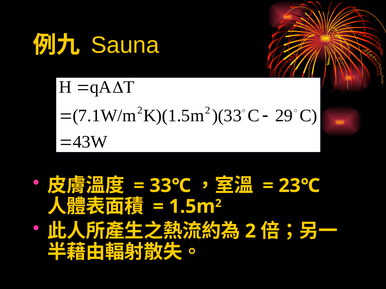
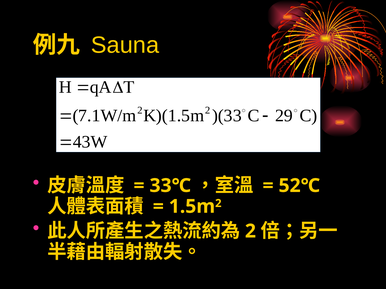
23℃: 23℃ -> 52℃
